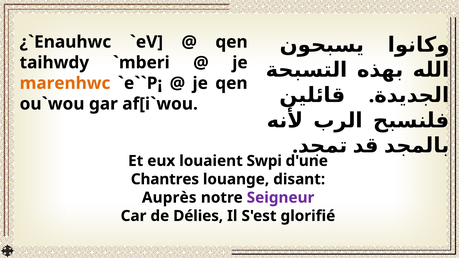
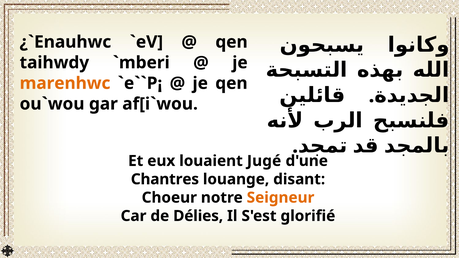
Swpi: Swpi -> Jugé
Auprès: Auprès -> Choeur
Seigneur colour: purple -> orange
